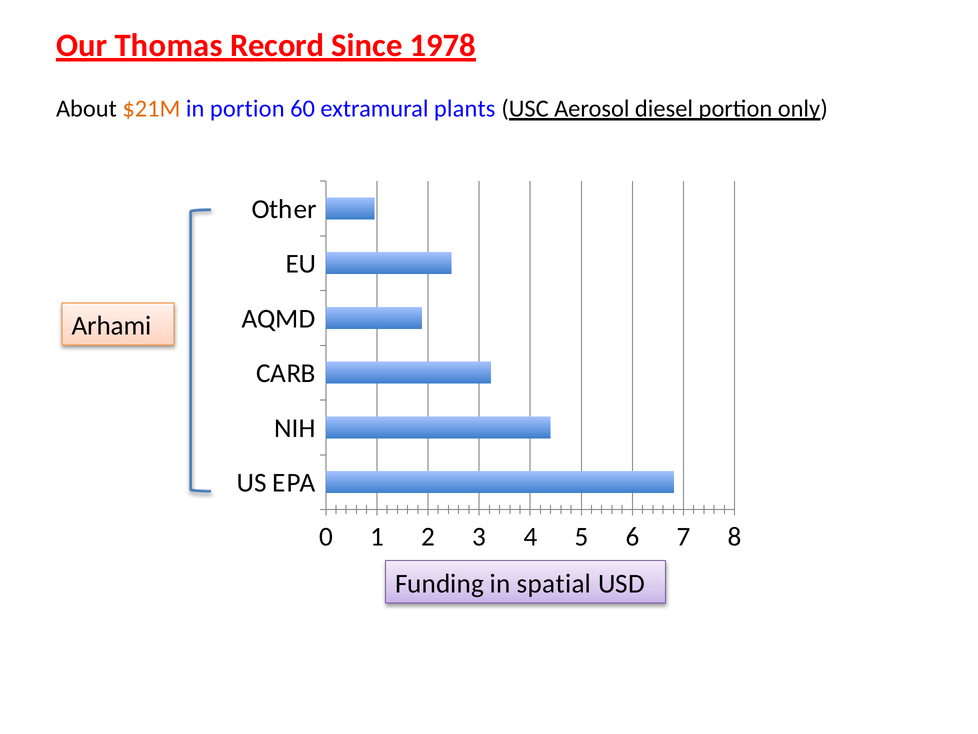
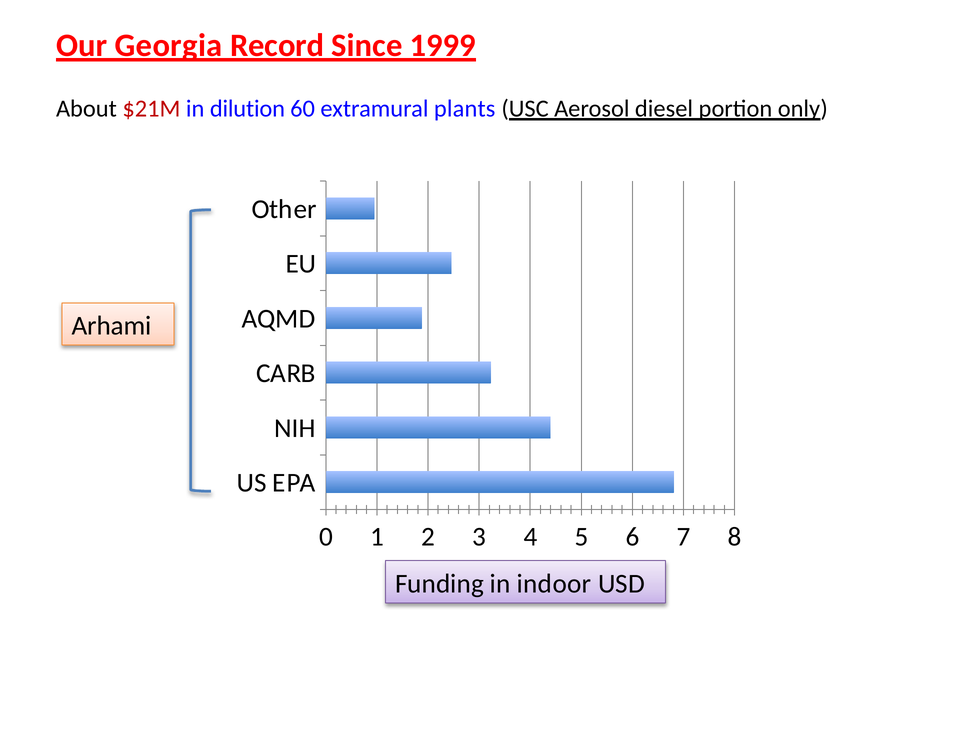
Thomas: Thomas -> Georgia
1978: 1978 -> 1999
$21M colour: orange -> red
in portion: portion -> dilution
spatial: spatial -> indoor
